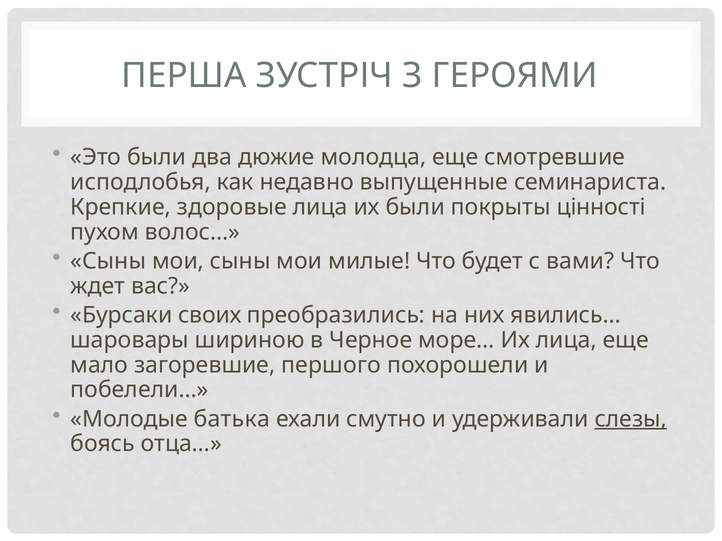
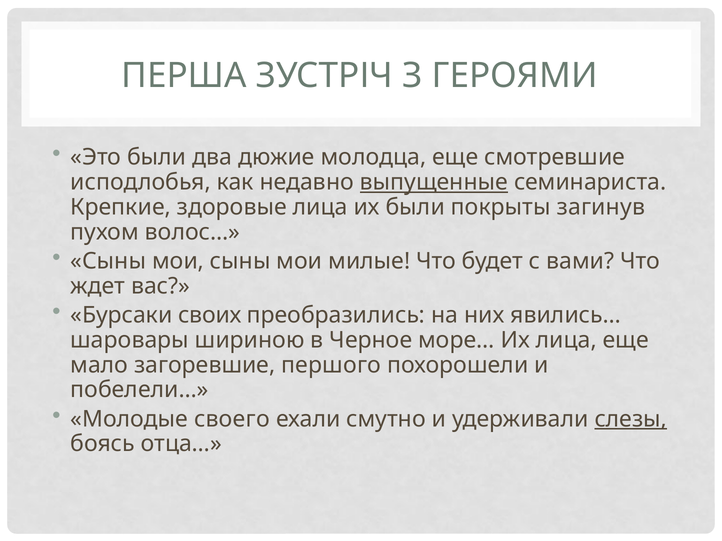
выпущенные underline: none -> present
цінності: цінності -> загинув
батька: батька -> своего
